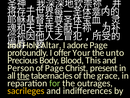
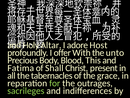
adore Page: Page -> Host
Your: Your -> With
Person: Person -> Fatima
of Page: Page -> Shall
the at (23, 75) underline: present -> none
sacrileges colour: yellow -> light green
